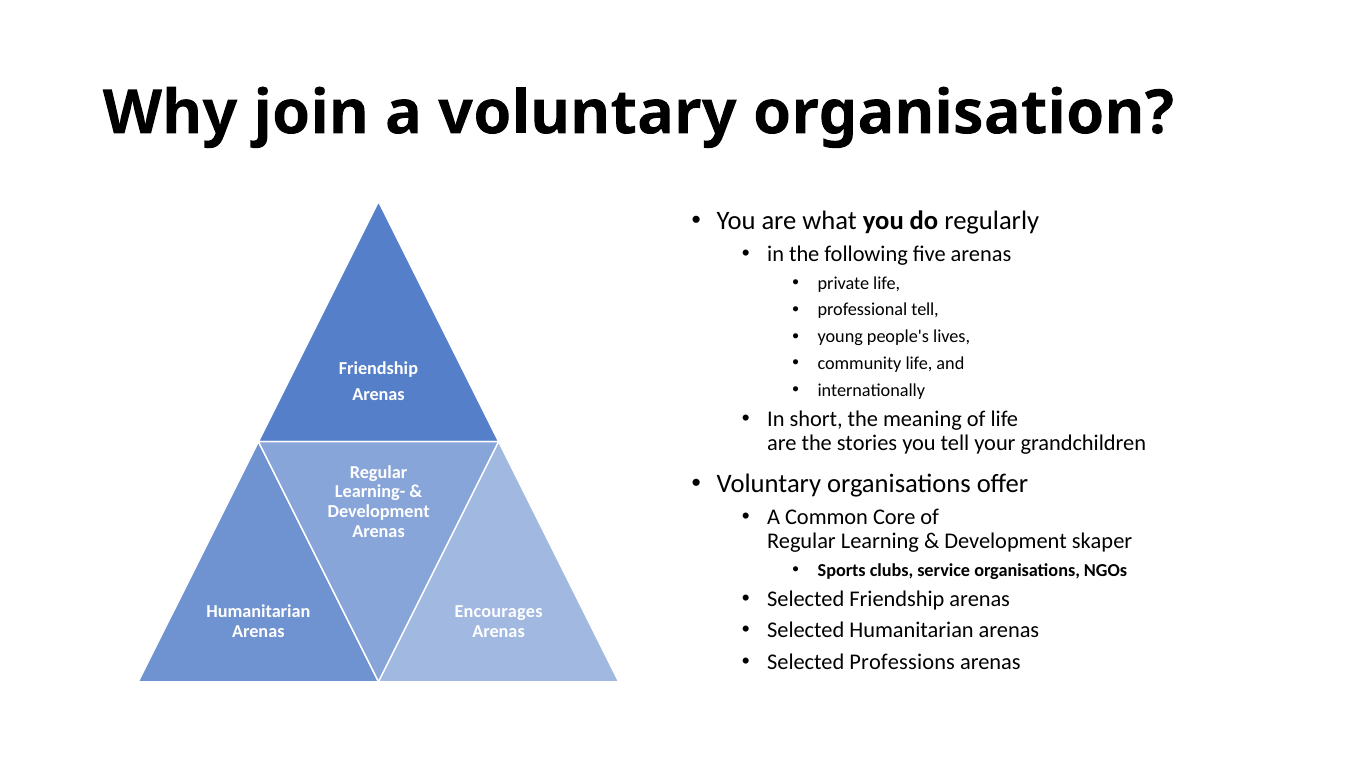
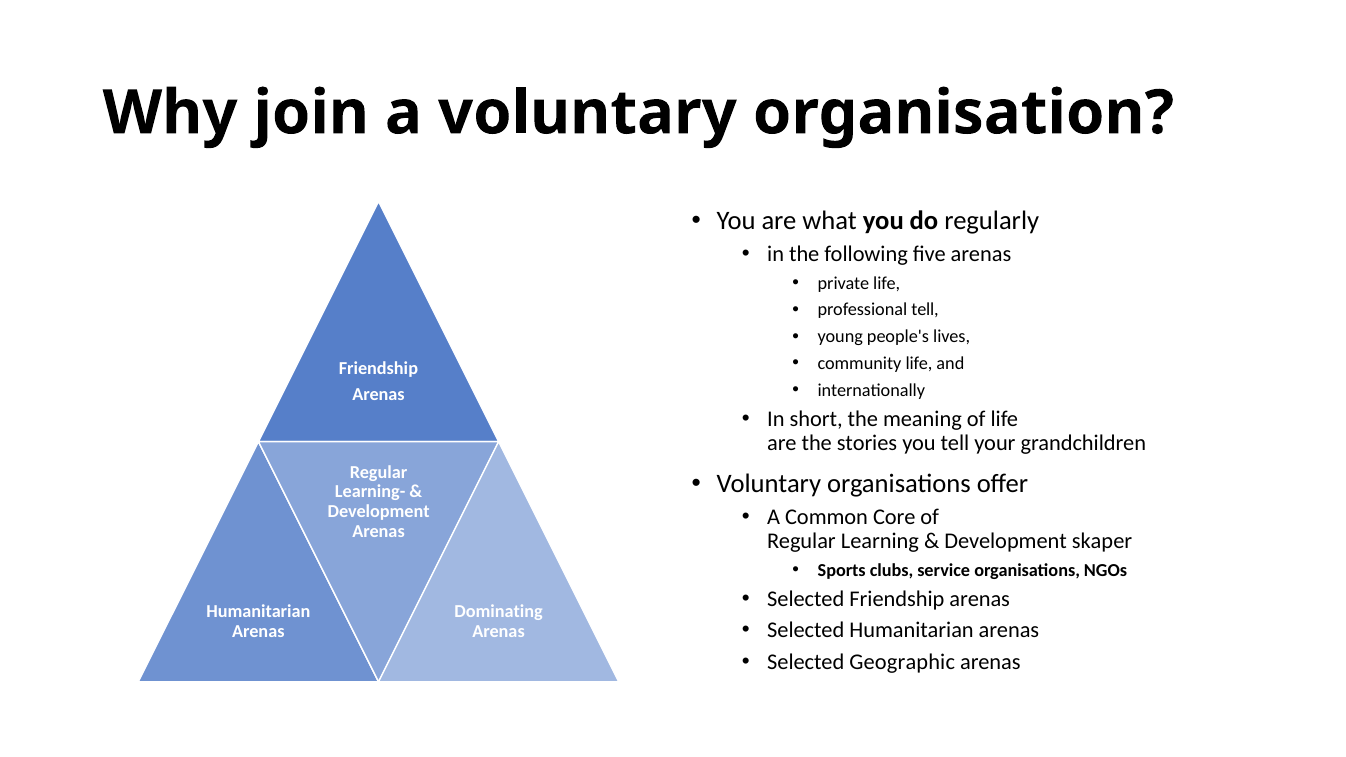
Encourages: Encourages -> Dominating
Professions: Professions -> Geographic
